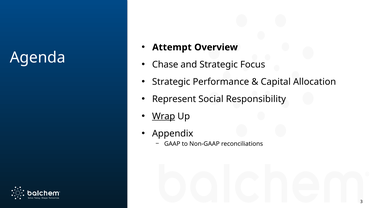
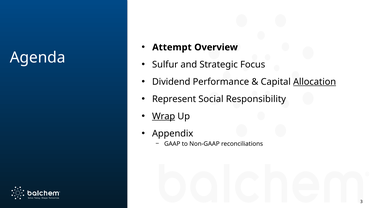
Chase: Chase -> Sulfur
Strategic at (171, 82): Strategic -> Dividend
Allocation underline: none -> present
